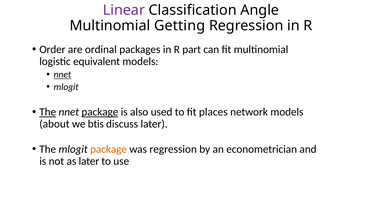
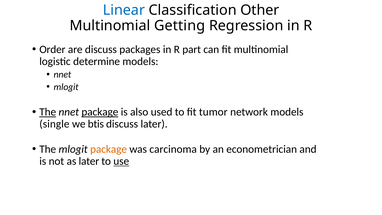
Linear colour: purple -> blue
Angle: Angle -> Other
are ordinal: ordinal -> discuss
equivalent: equivalent -> determine
nnet at (62, 75) underline: present -> none
places: places -> tumor
about: about -> single
was regression: regression -> carcinoma
use underline: none -> present
